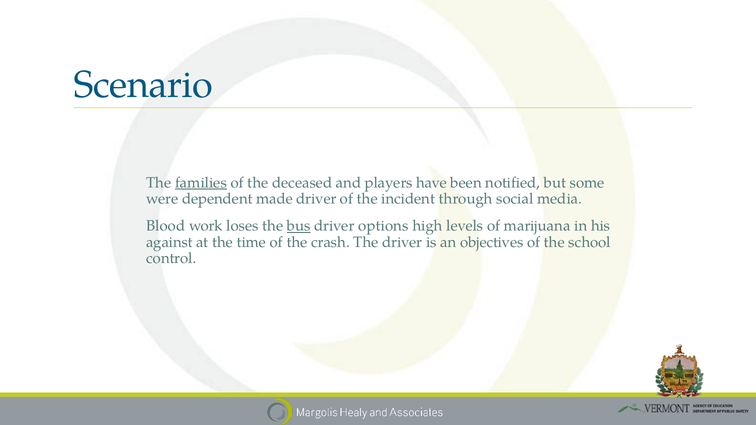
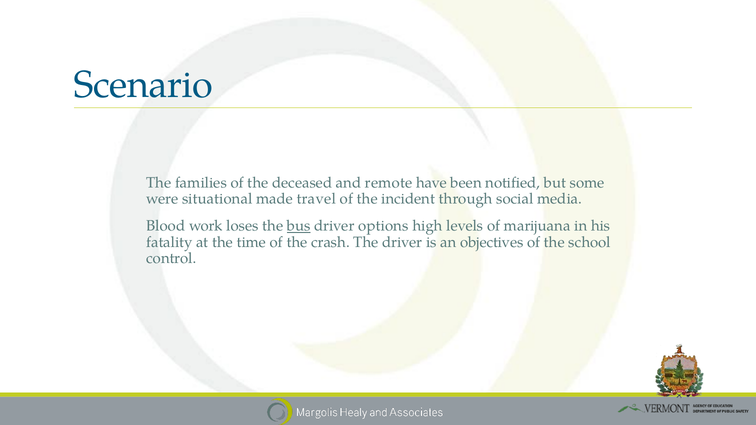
families underline: present -> none
players: players -> remote
dependent: dependent -> situational
made driver: driver -> travel
against: against -> fatality
